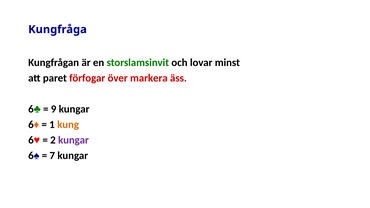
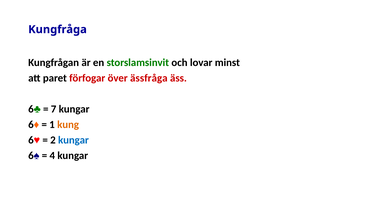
markera: markera -> ässfråga
9: 9 -> 7
kungar at (73, 140) colour: purple -> blue
7: 7 -> 4
